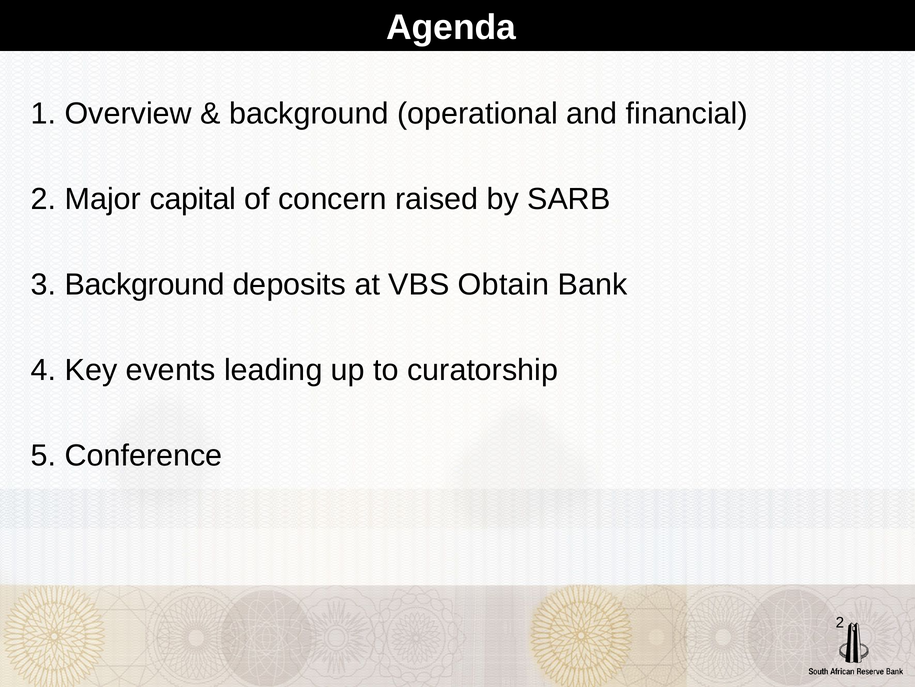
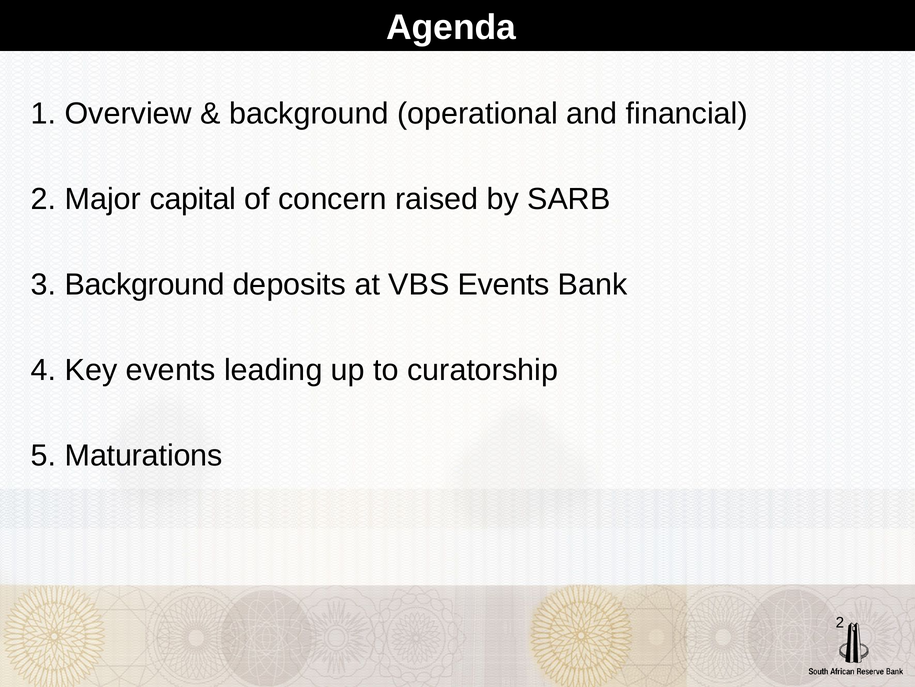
VBS Obtain: Obtain -> Events
Conference: Conference -> Maturations
